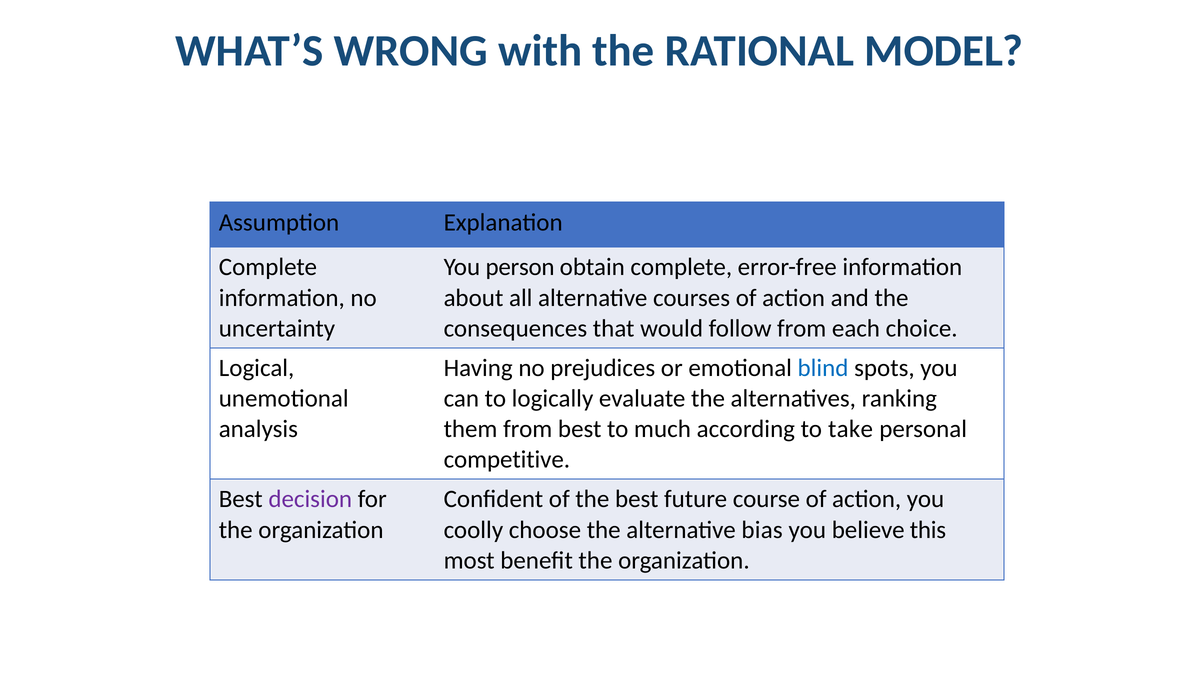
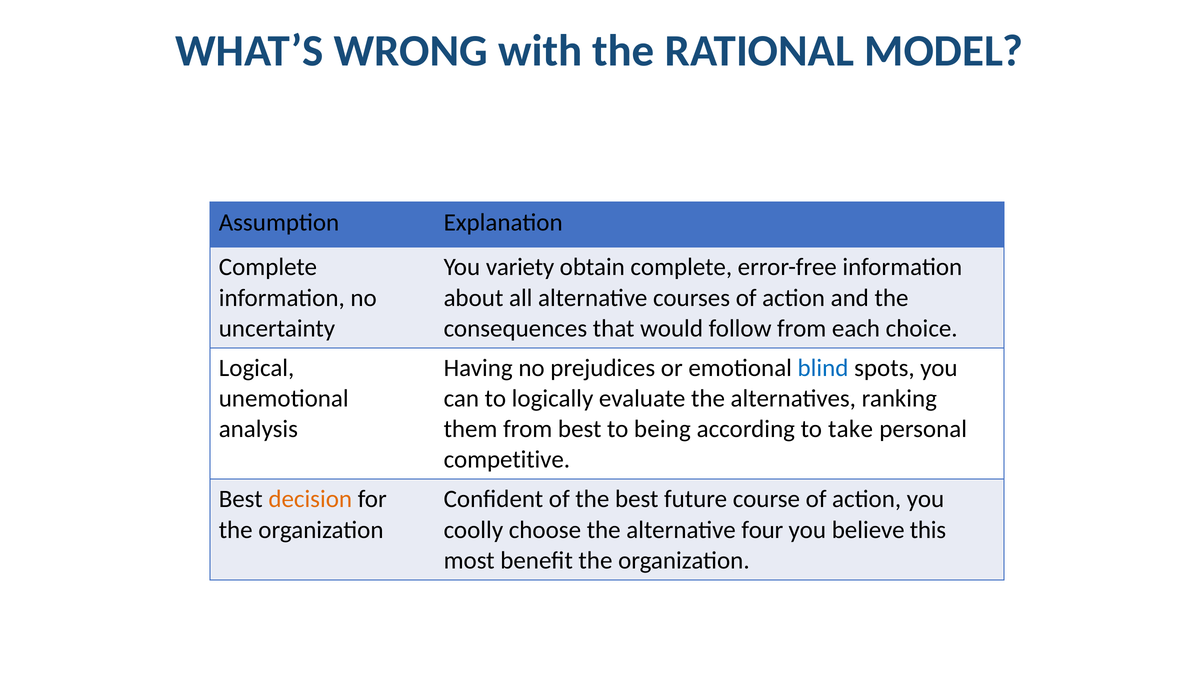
person: person -> variety
much: much -> being
decision colour: purple -> orange
bias: bias -> four
